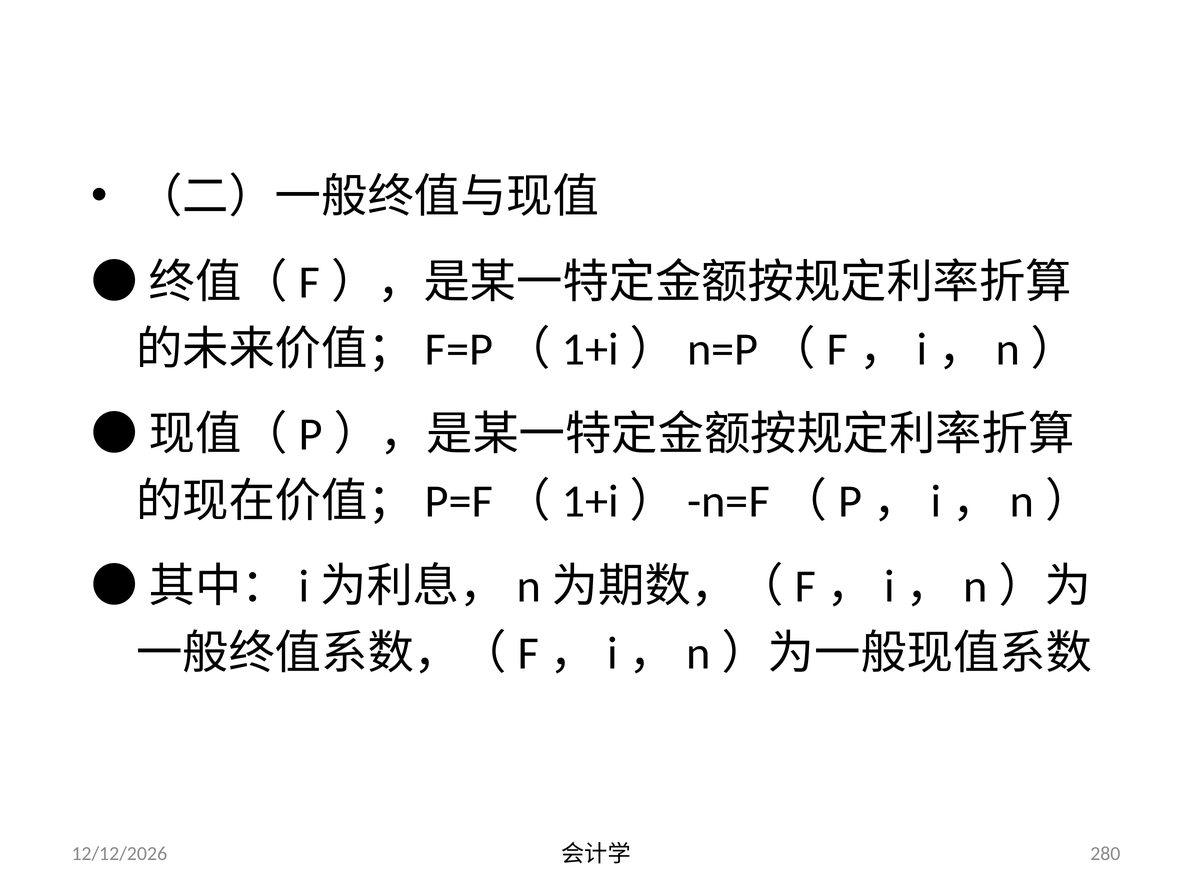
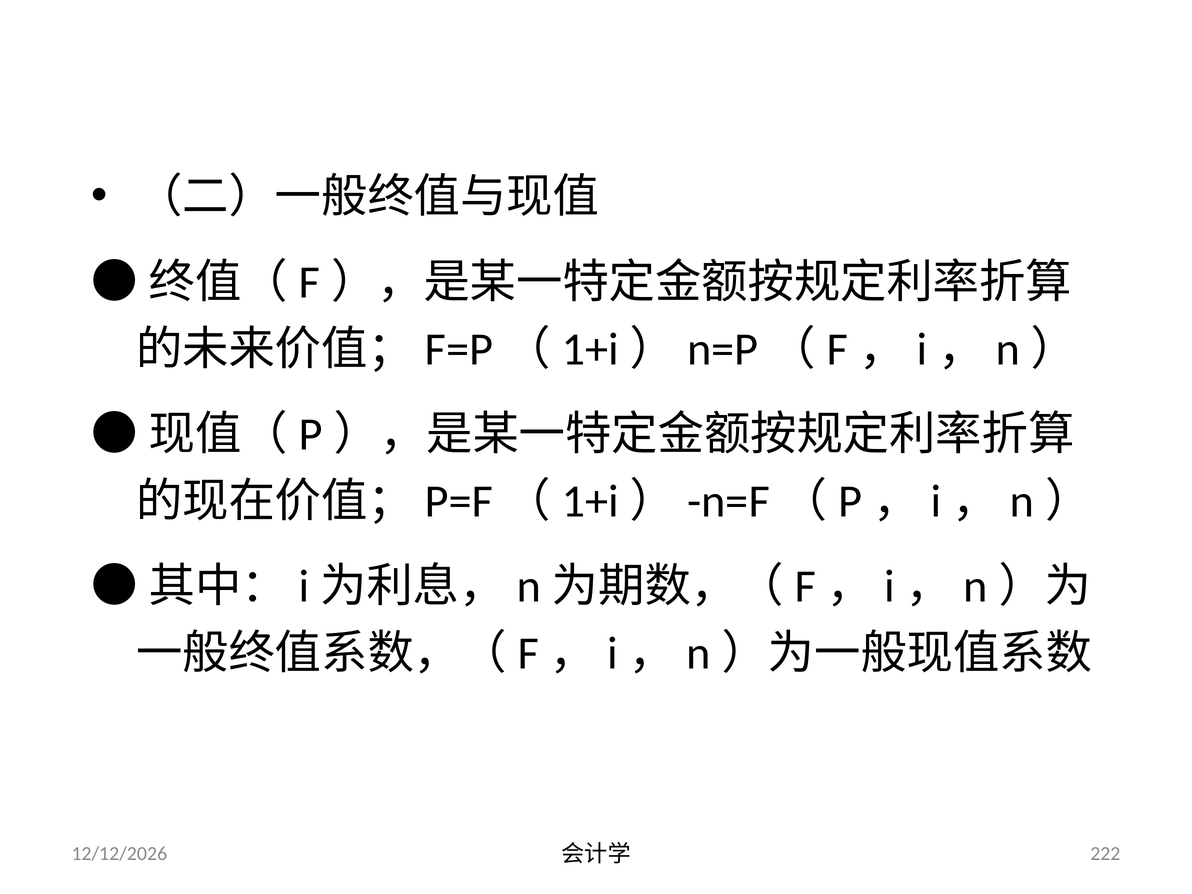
280: 280 -> 222
